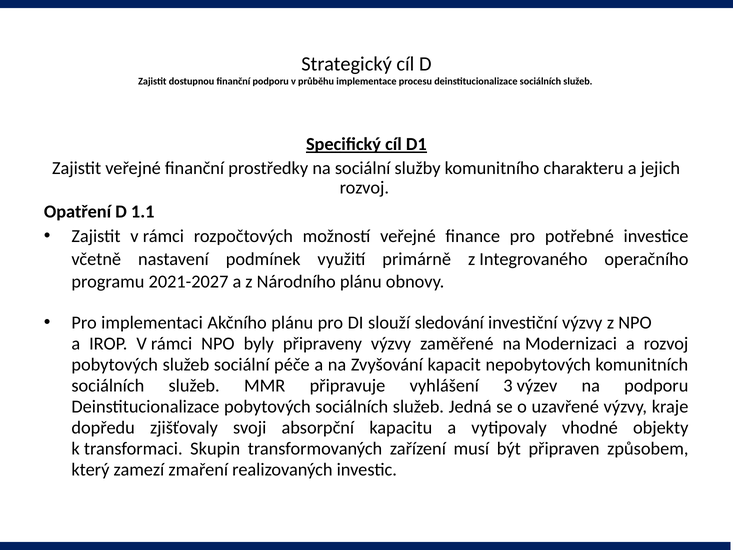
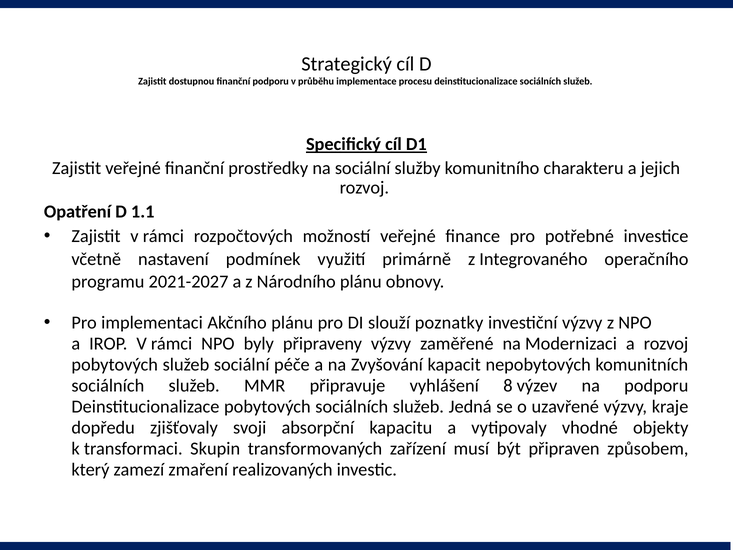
sledování: sledování -> poznatky
3: 3 -> 8
